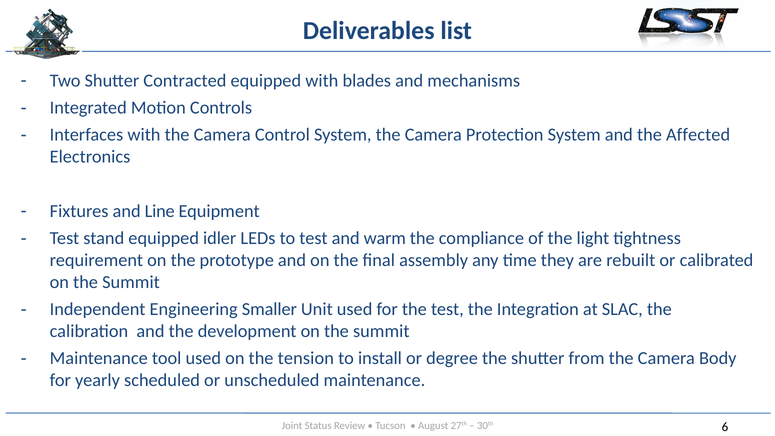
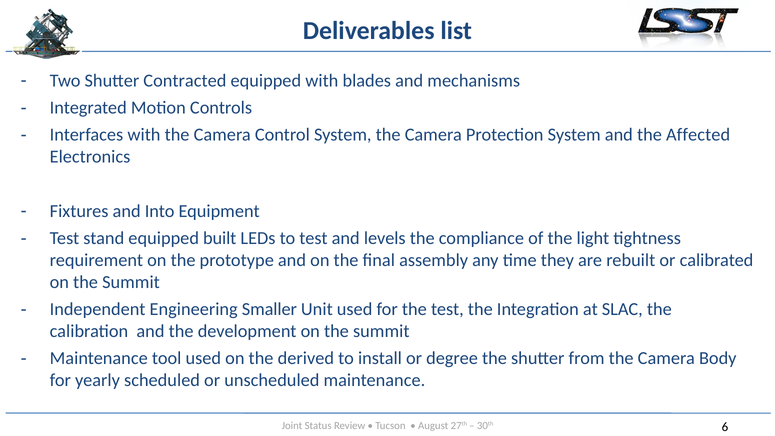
Line: Line -> Into
idler: idler -> built
warm: warm -> levels
tension: tension -> derived
